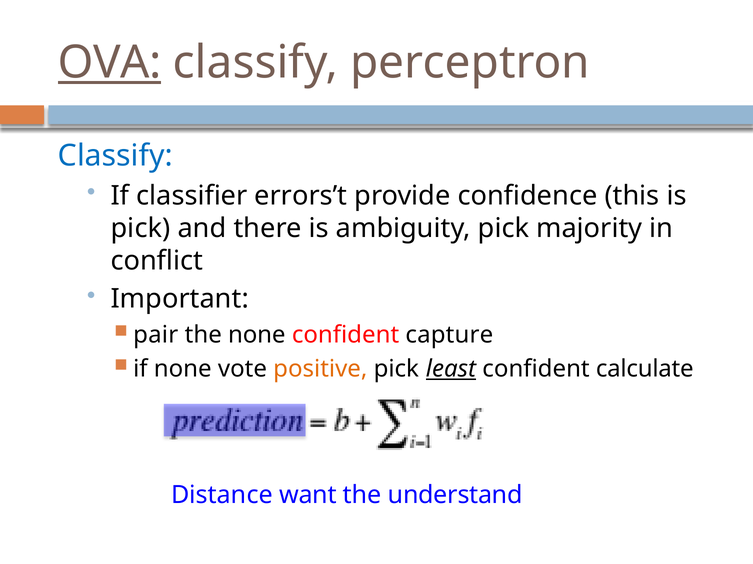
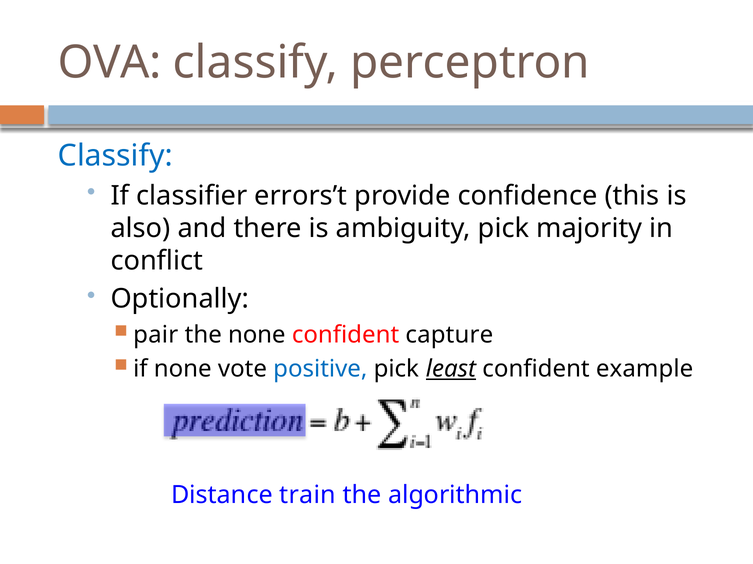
OVA underline: present -> none
pick at (141, 228): pick -> also
Important: Important -> Optionally
positive colour: orange -> blue
calculate: calculate -> example
want: want -> train
understand: understand -> algorithmic
